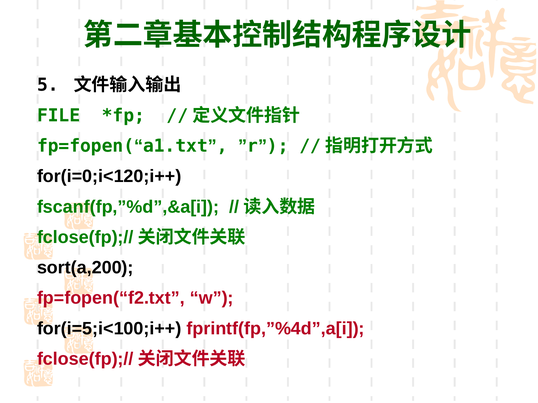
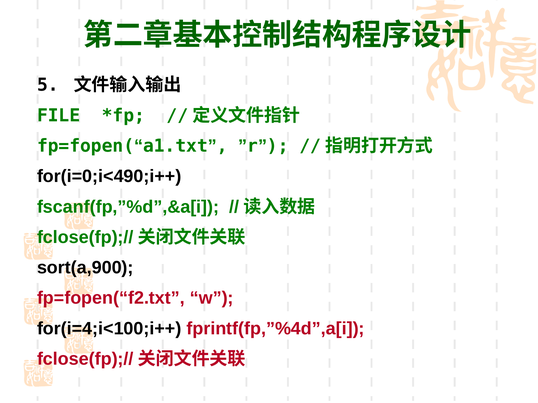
for(i=0;i<120;i++: for(i=0;i<120;i++ -> for(i=0;i<490;i++
sort(a,200: sort(a,200 -> sort(a,900
for(i=5;i<100;i++: for(i=5;i<100;i++ -> for(i=4;i<100;i++
